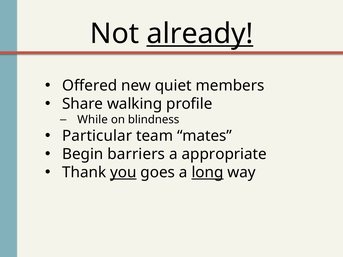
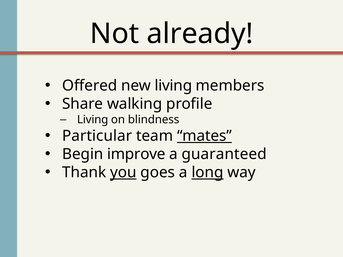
already underline: present -> none
new quiet: quiet -> living
While at (93, 120): While -> Living
mates underline: none -> present
barriers: barriers -> improve
appropriate: appropriate -> guaranteed
